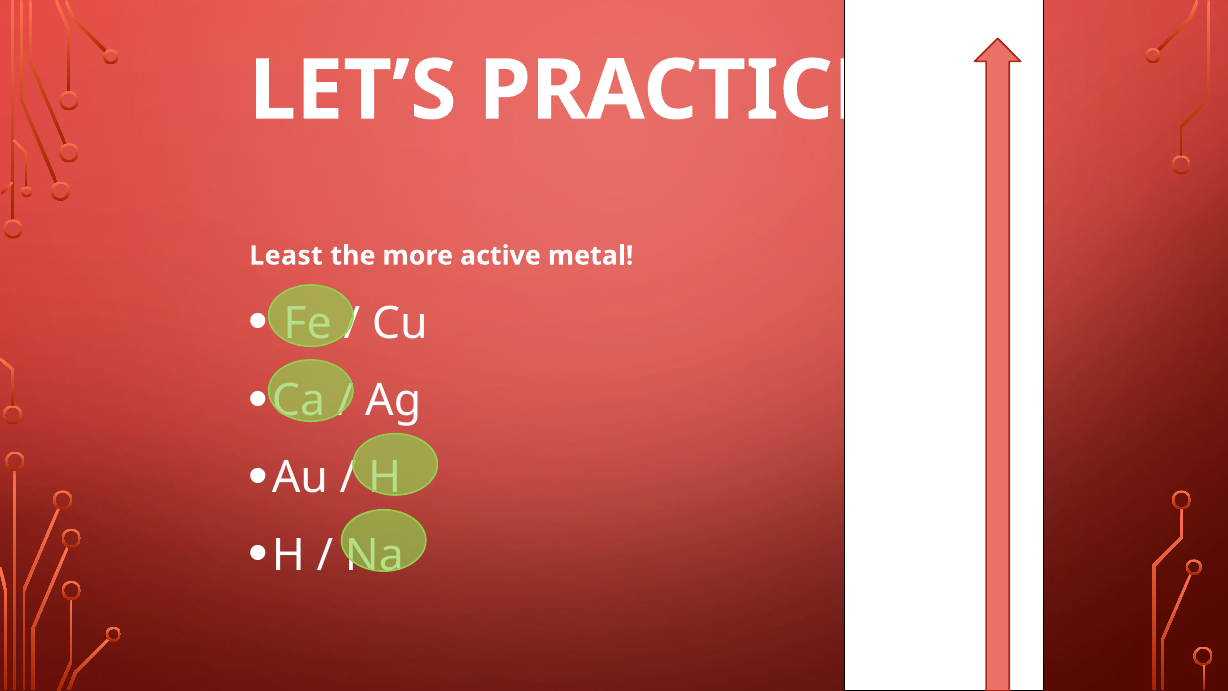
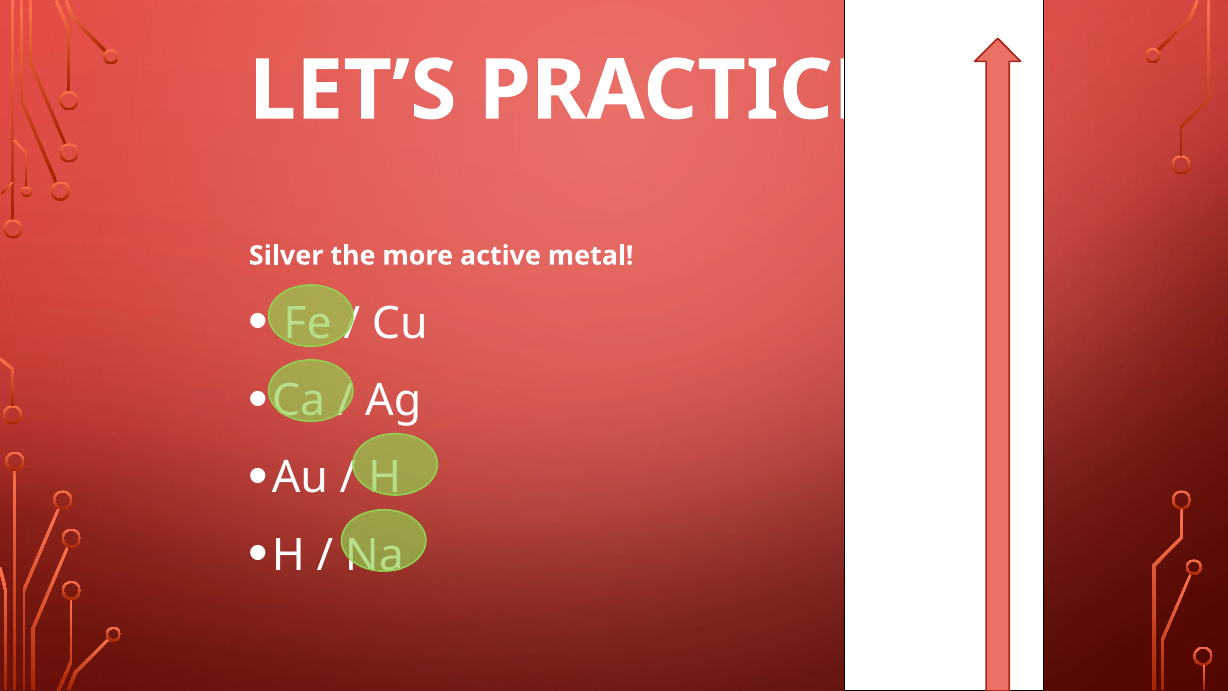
Least at (286, 256): Least -> Silver
